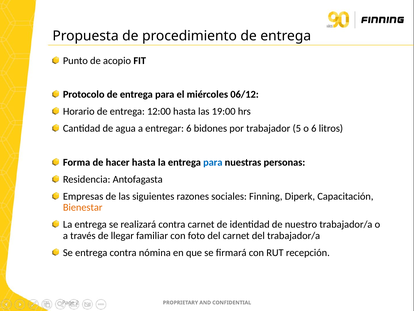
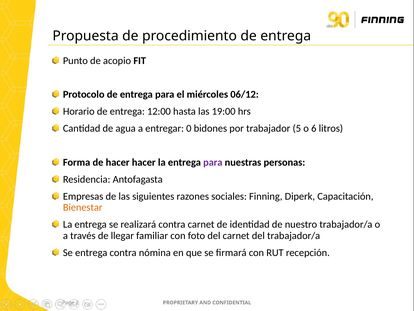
entregar 6: 6 -> 0
hacer hasta: hasta -> hacer
para at (213, 162) colour: blue -> purple
